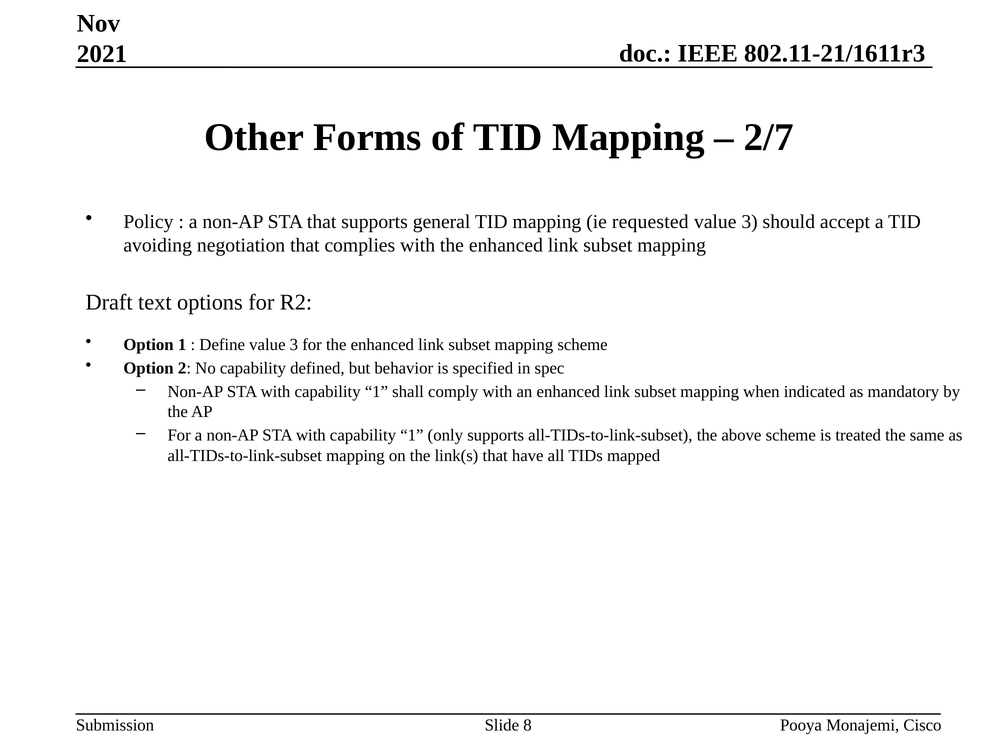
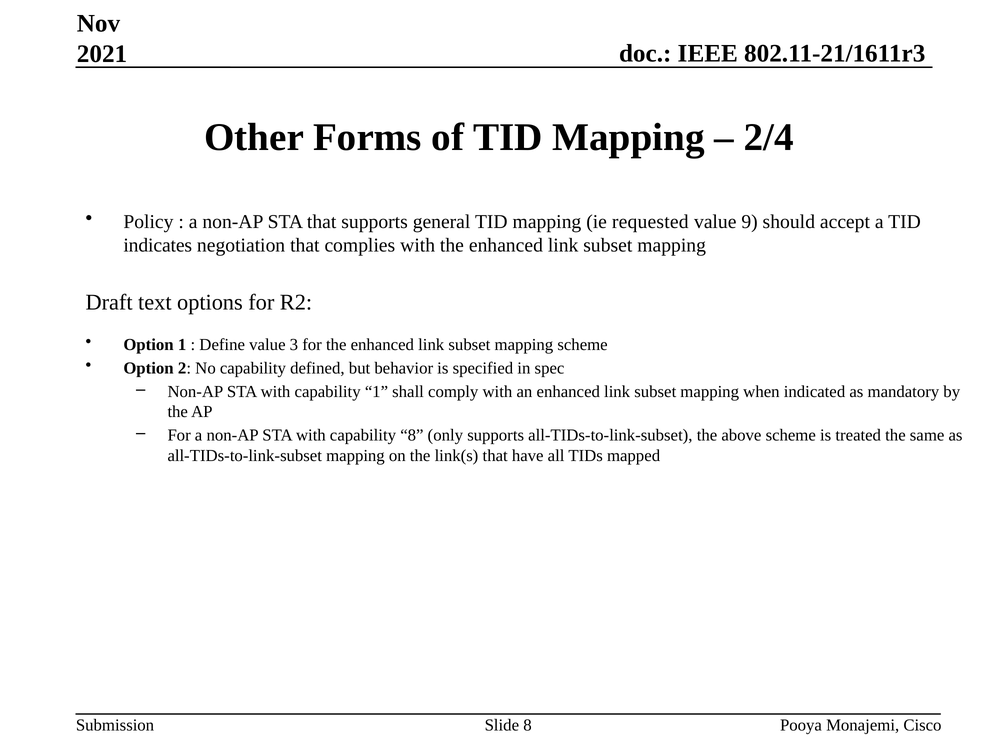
2/7: 2/7 -> 2/4
3 at (750, 222): 3 -> 9
avoiding: avoiding -> indicates
1 at (412, 435): 1 -> 8
